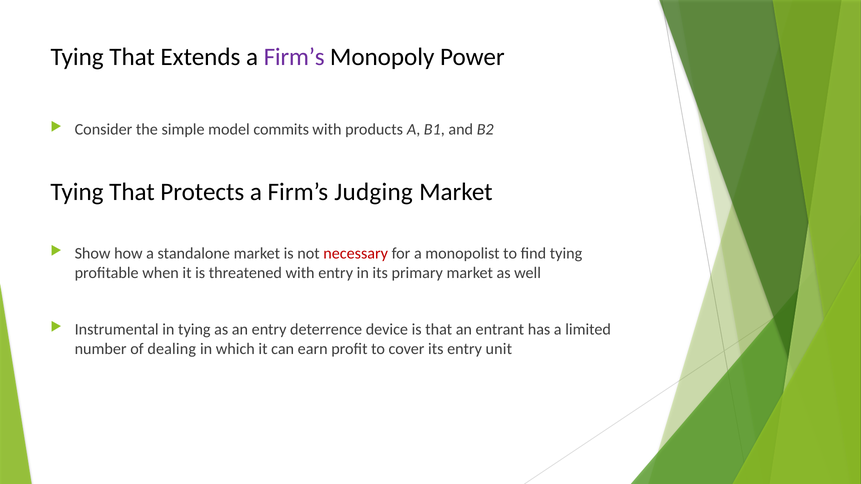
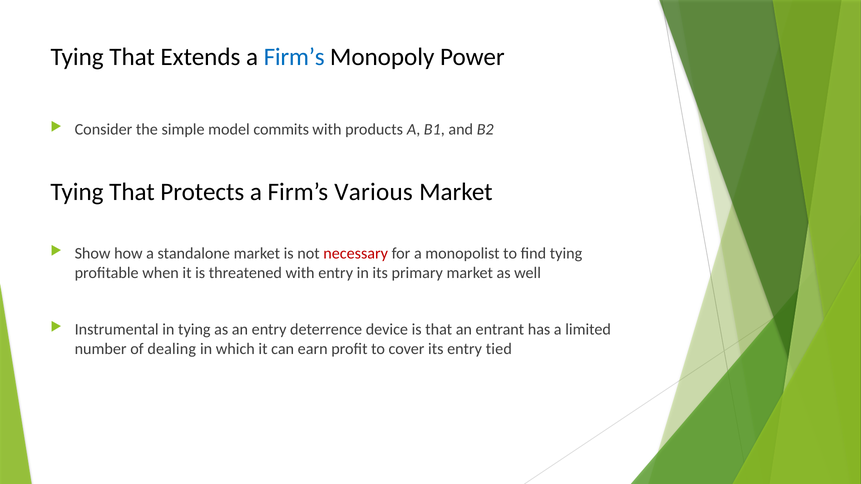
Firm’s at (294, 57) colour: purple -> blue
Judging: Judging -> Various
unit: unit -> tied
